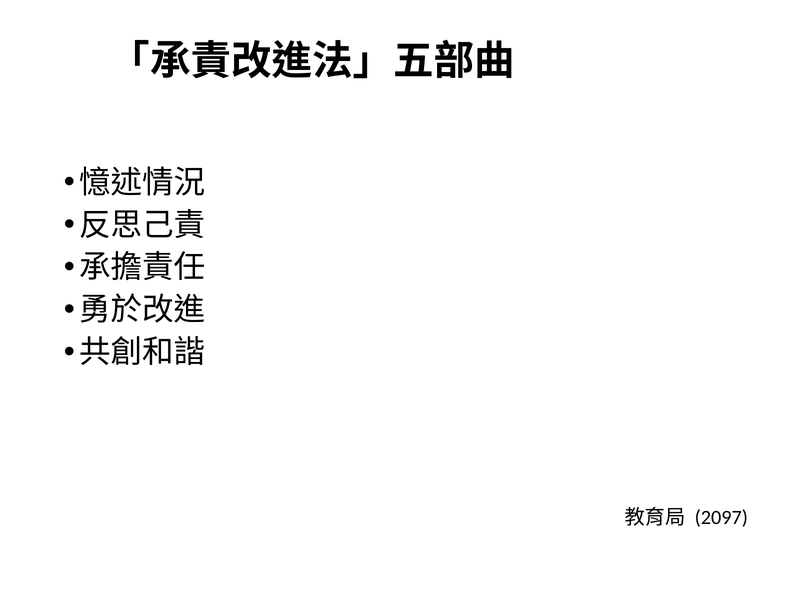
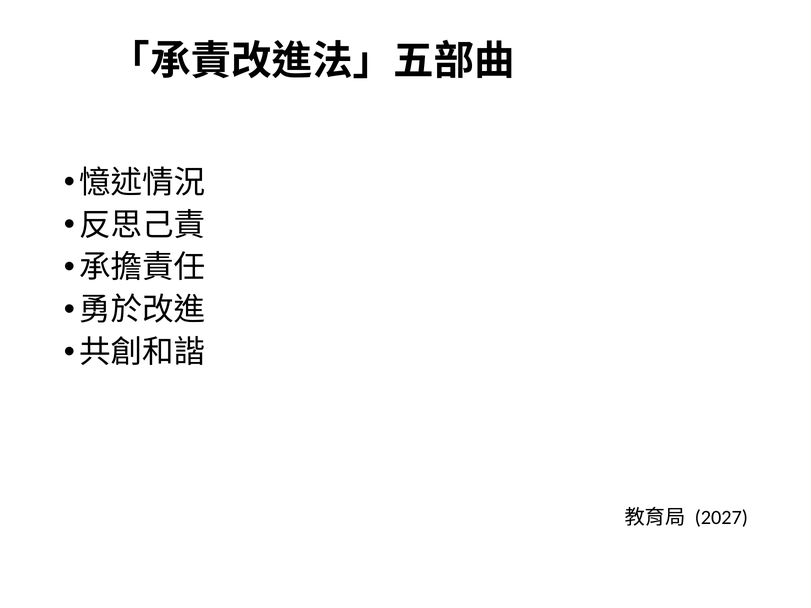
2097: 2097 -> 2027
